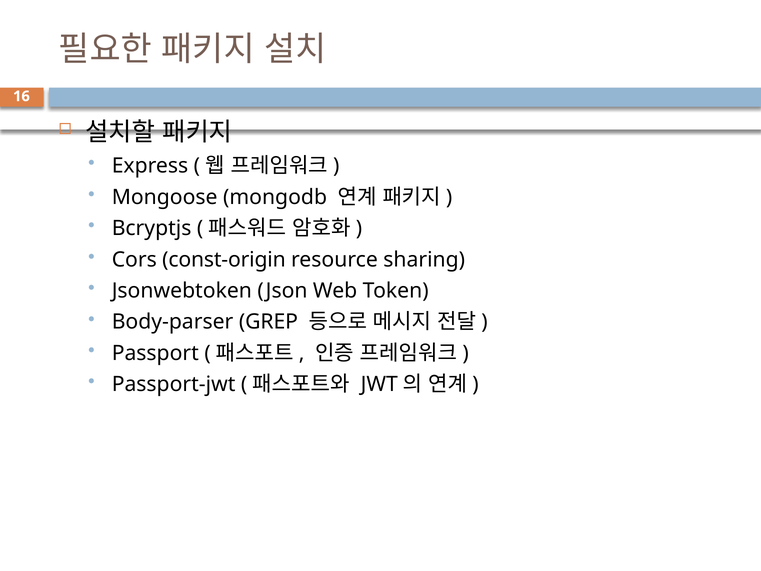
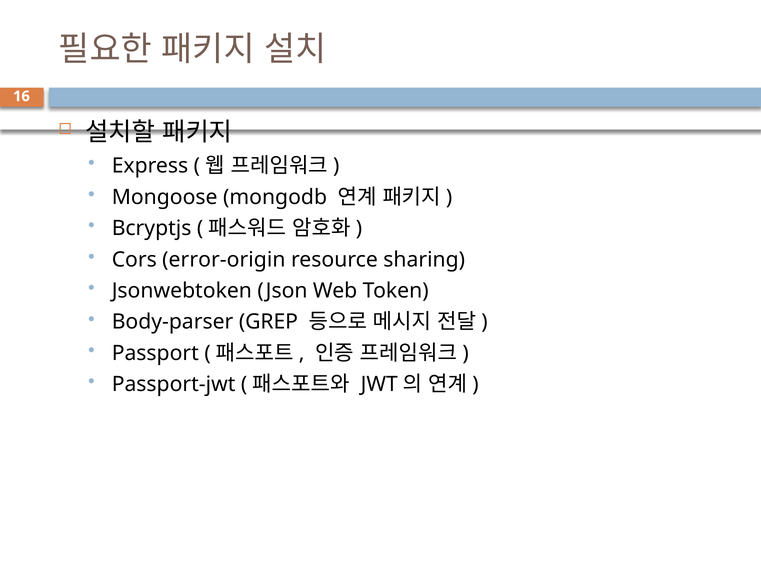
const-origin: const-origin -> error-origin
